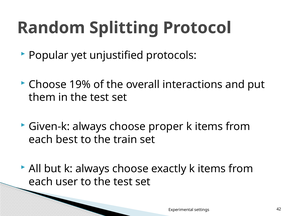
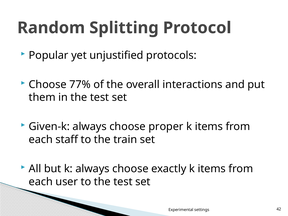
19%: 19% -> 77%
best: best -> staff
